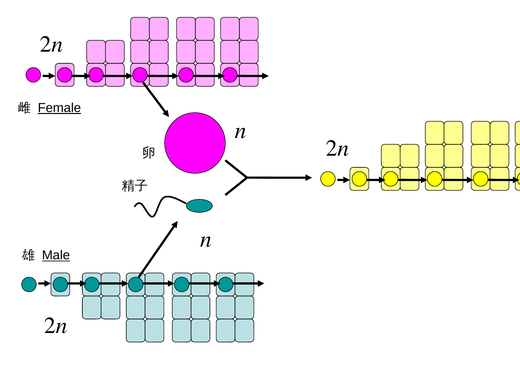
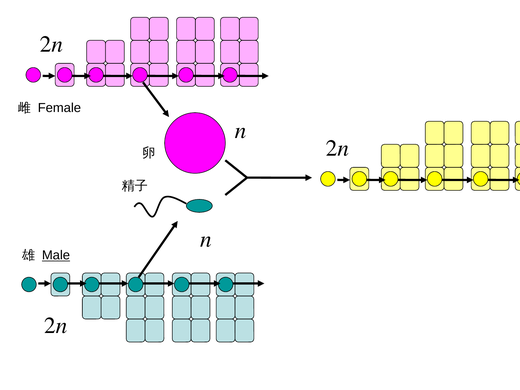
Female underline: present -> none
